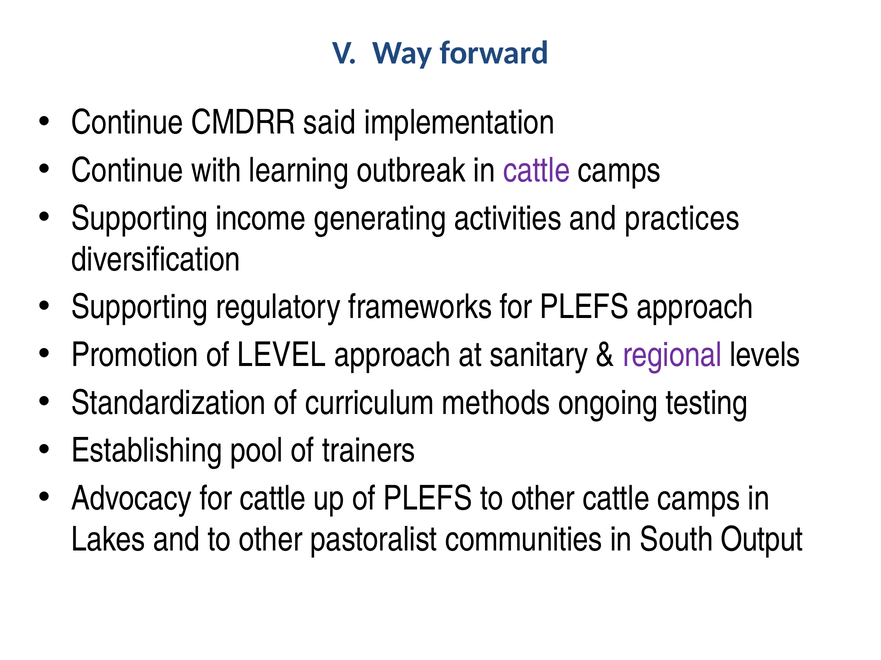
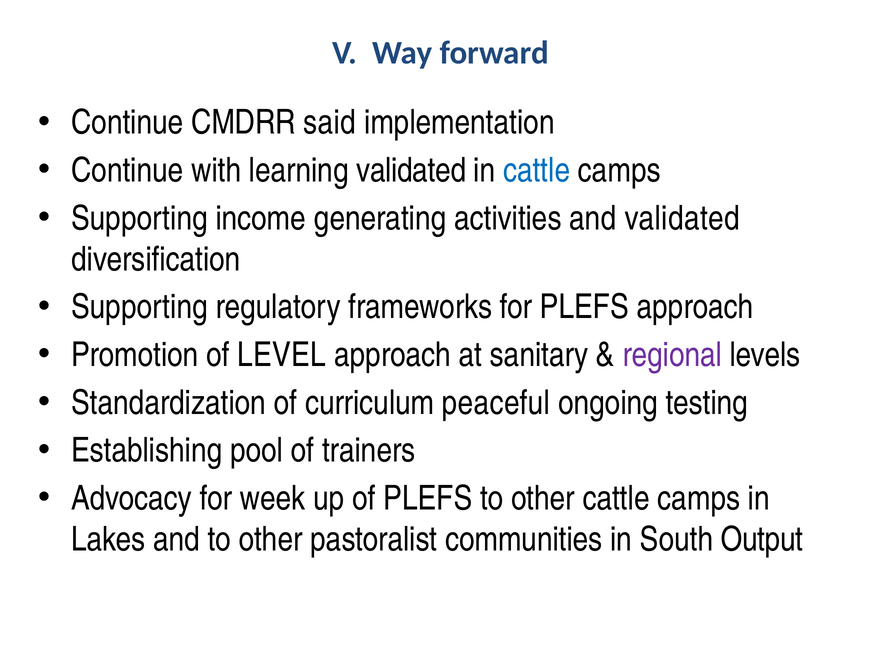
learning outbreak: outbreak -> validated
cattle at (537, 171) colour: purple -> blue
and practices: practices -> validated
methods: methods -> peaceful
for cattle: cattle -> week
